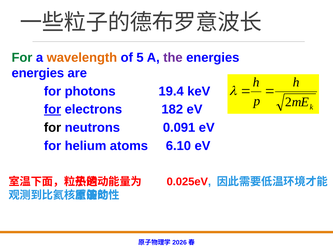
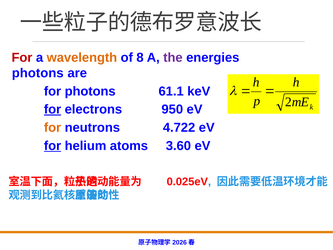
For at (22, 57) colour: green -> red
5: 5 -> 8
energies at (38, 73): energies -> photons
19.4: 19.4 -> 61.1
182: 182 -> 950
for at (53, 127) colour: black -> orange
0.091: 0.091 -> 4.722
for at (53, 146) underline: none -> present
6.10: 6.10 -> 3.60
